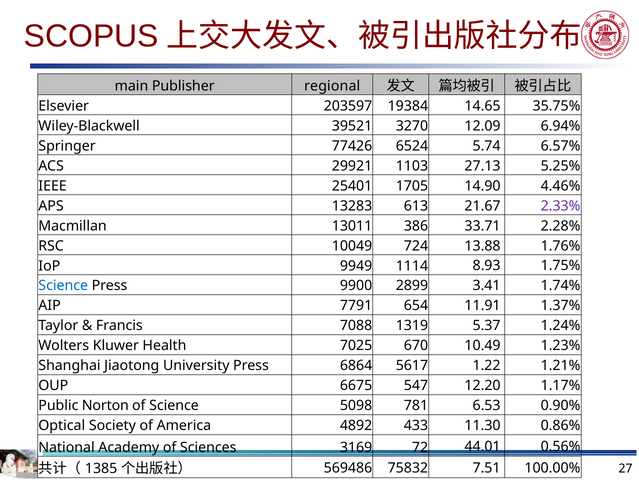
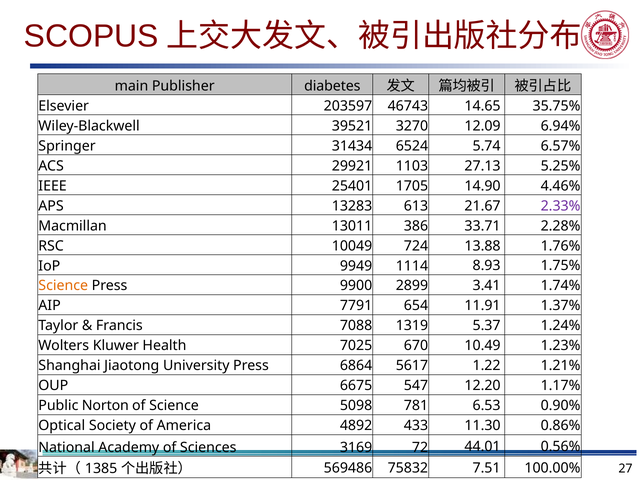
regional: regional -> diabetes
19384: 19384 -> 46743
77426: 77426 -> 31434
Science at (63, 285) colour: blue -> orange
